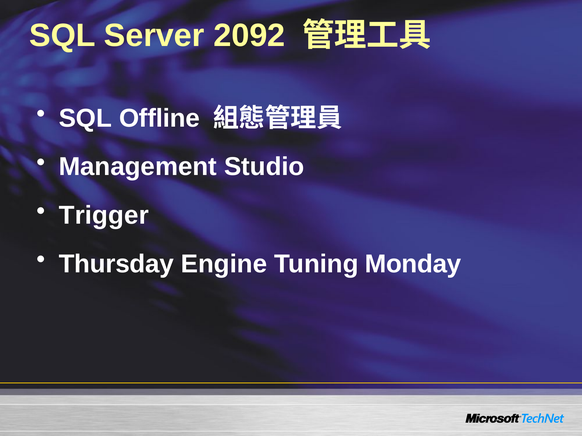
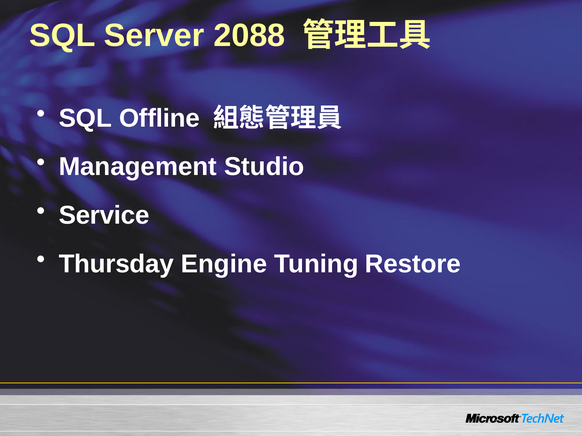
2092: 2092 -> 2088
Trigger: Trigger -> Service
Monday: Monday -> Restore
